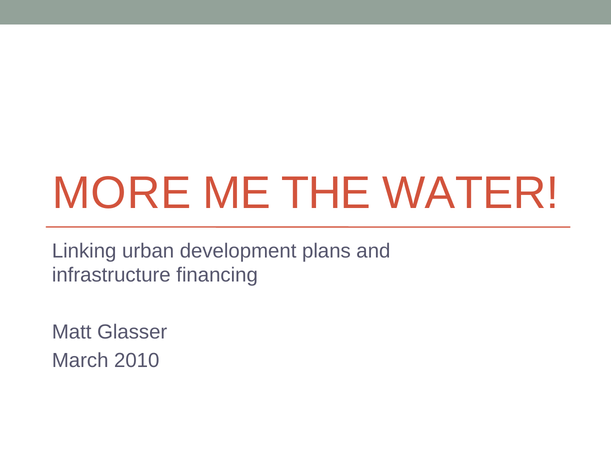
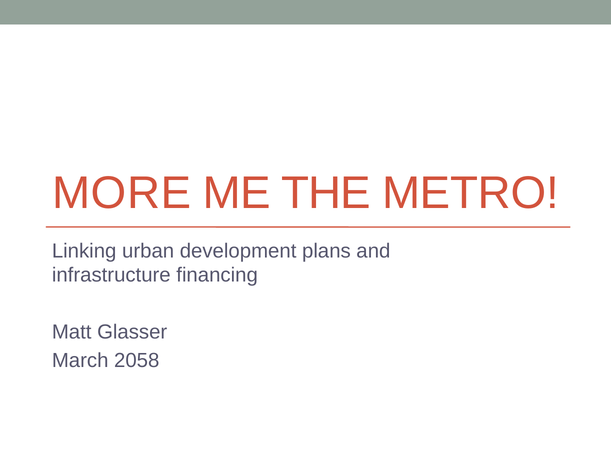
WATER: WATER -> METRO
2010: 2010 -> 2058
